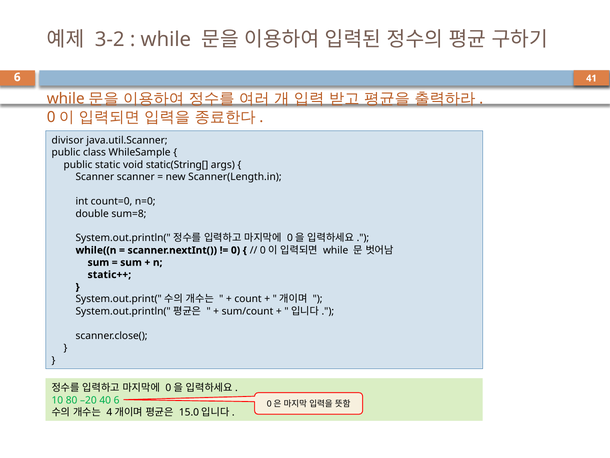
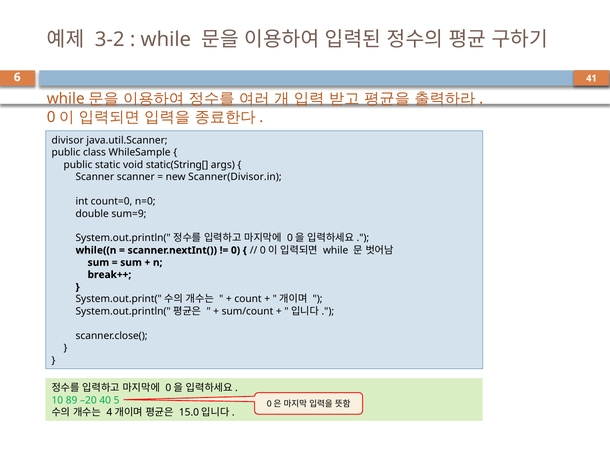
Scanner(Length.in: Scanner(Length.in -> Scanner(Divisor.in
sum=8: sum=8 -> sum=9
static++: static++ -> break++
80: 80 -> 89
40 6: 6 -> 5
